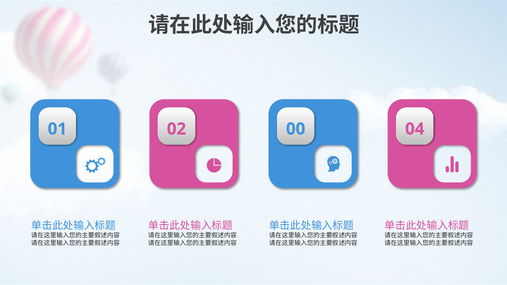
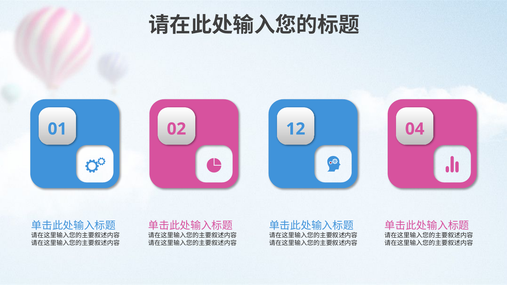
00: 00 -> 12
